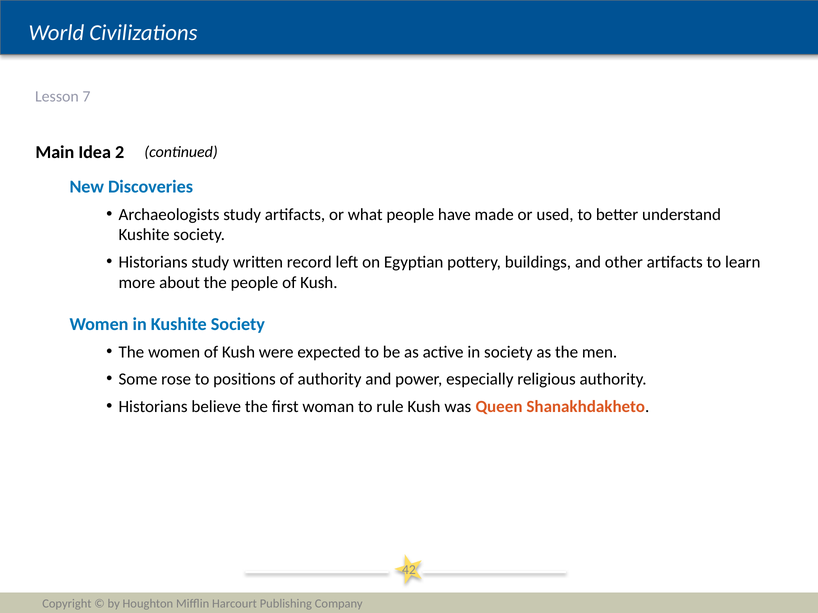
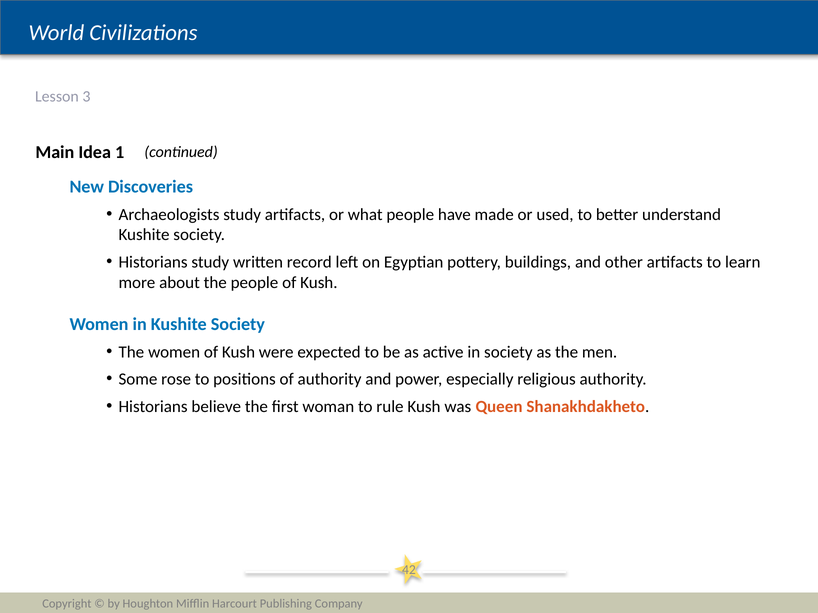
7: 7 -> 3
2: 2 -> 1
